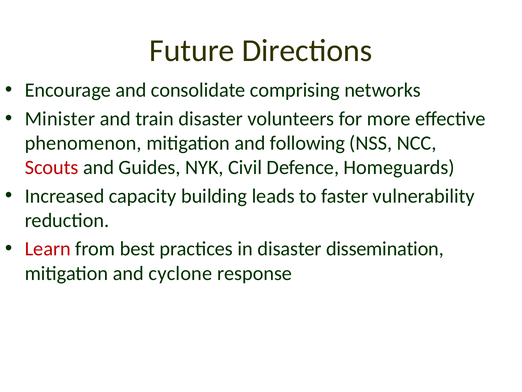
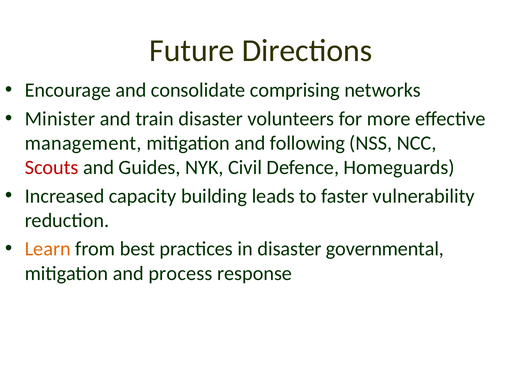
phenomenon: phenomenon -> management
Learn colour: red -> orange
dissemination: dissemination -> governmental
cyclone: cyclone -> process
